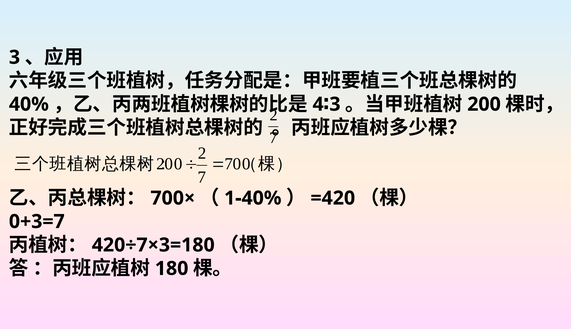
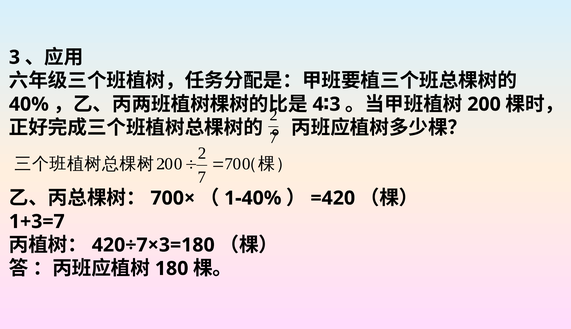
0+3=7: 0+3=7 -> 1+3=7
